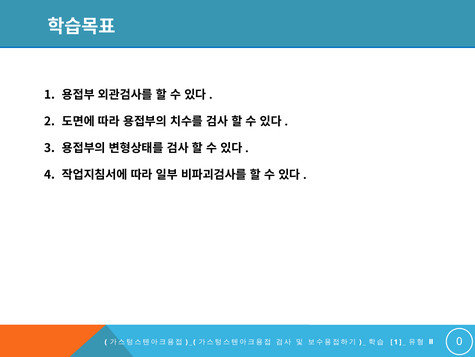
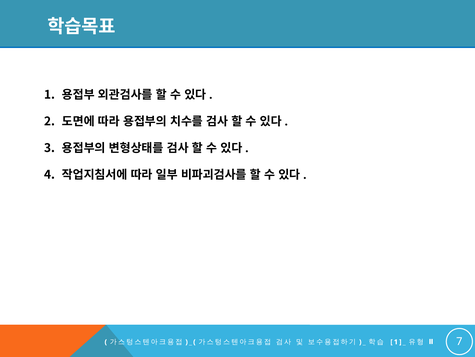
0: 0 -> 7
